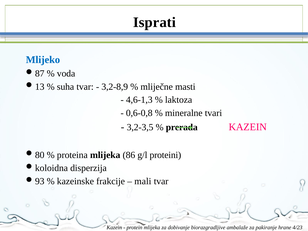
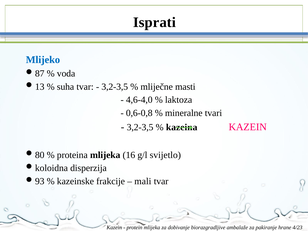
3,2-8,9 at (115, 87): 3,2-8,9 -> 3,2-3,5
4,6-1,3: 4,6-1,3 -> 4,6-4,0
prerada: prerada -> kazeina
86: 86 -> 16
proteini: proteini -> svijetlo
